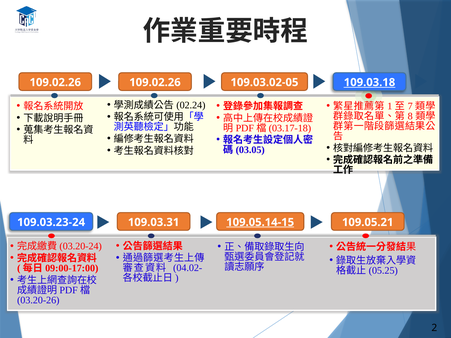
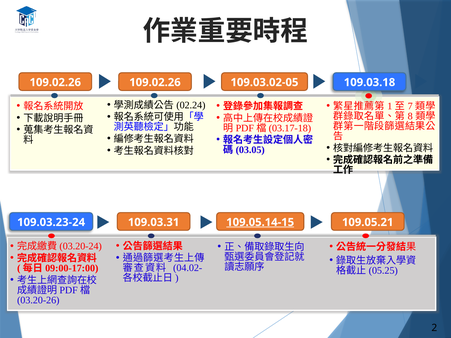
109.03.18 underline: present -> none
